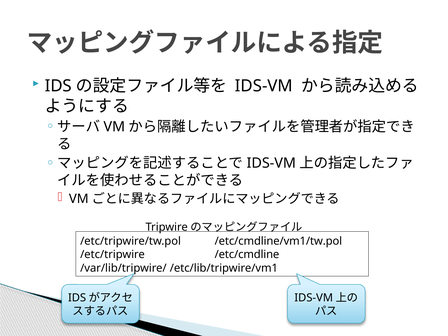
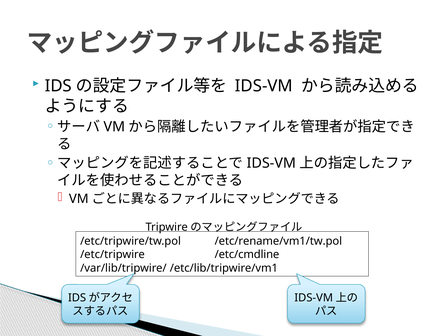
/etc/cmdline/vm1/tw.pol: /etc/cmdline/vm1/tw.pol -> /etc/rename/vm1/tw.pol
